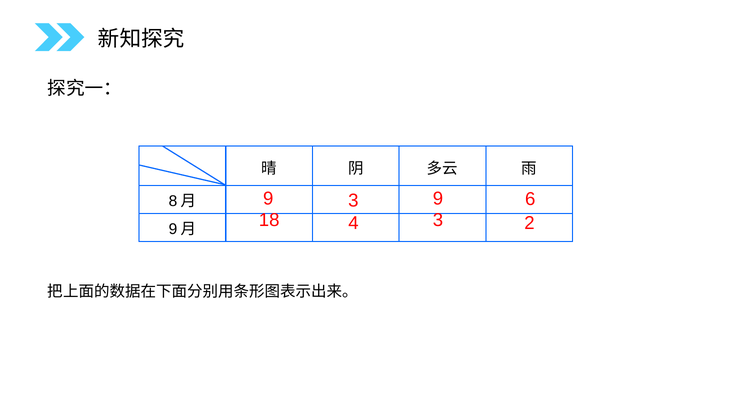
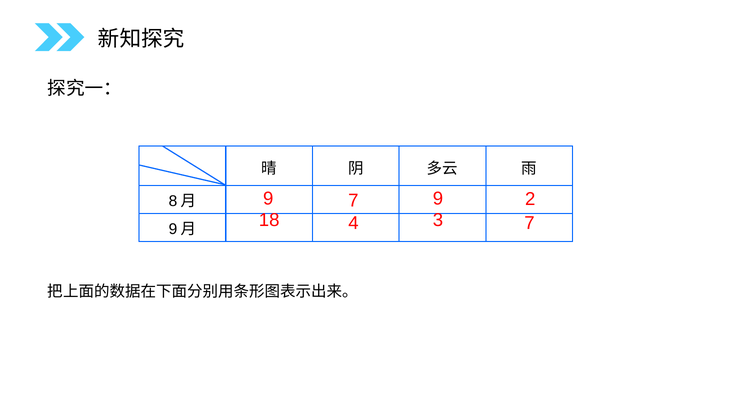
9 3: 3 -> 7
6: 6 -> 2
3 2: 2 -> 7
